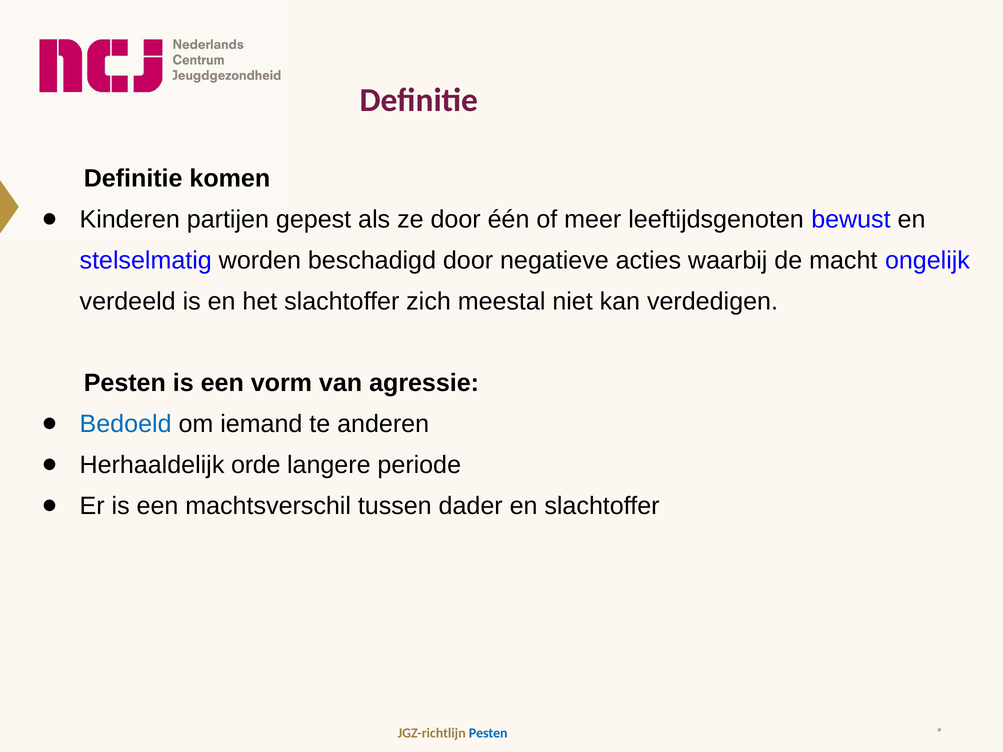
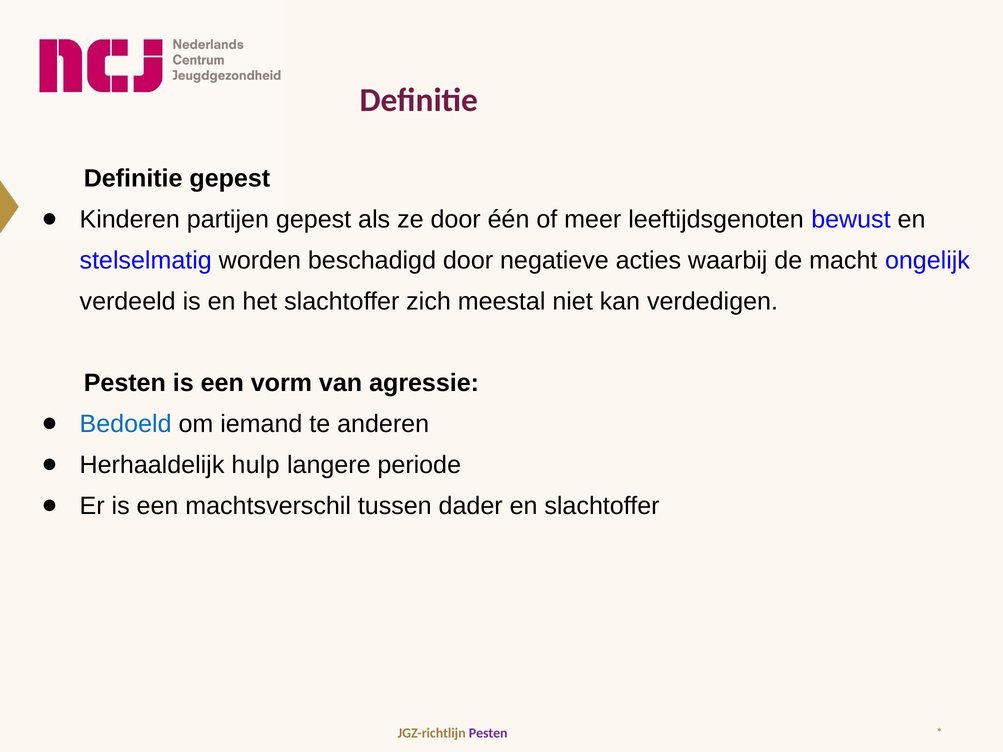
Definitie komen: komen -> gepest
orde: orde -> hulp
Pesten at (488, 733) colour: blue -> purple
